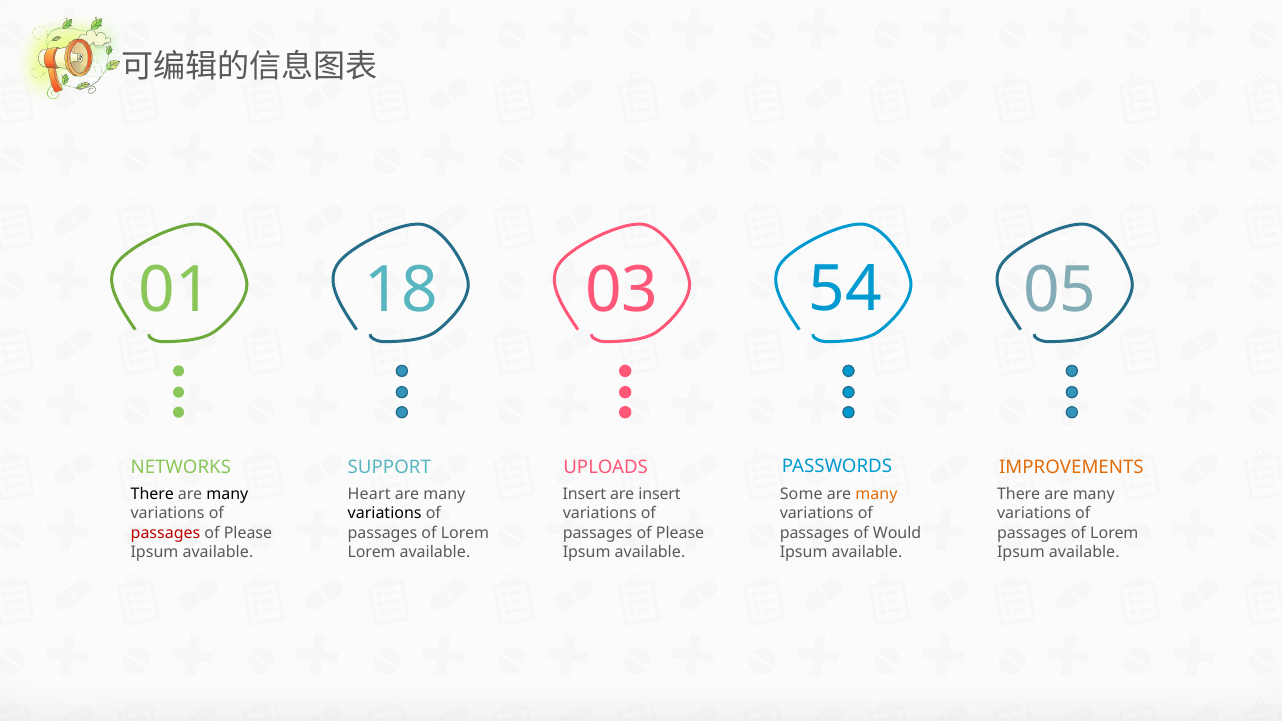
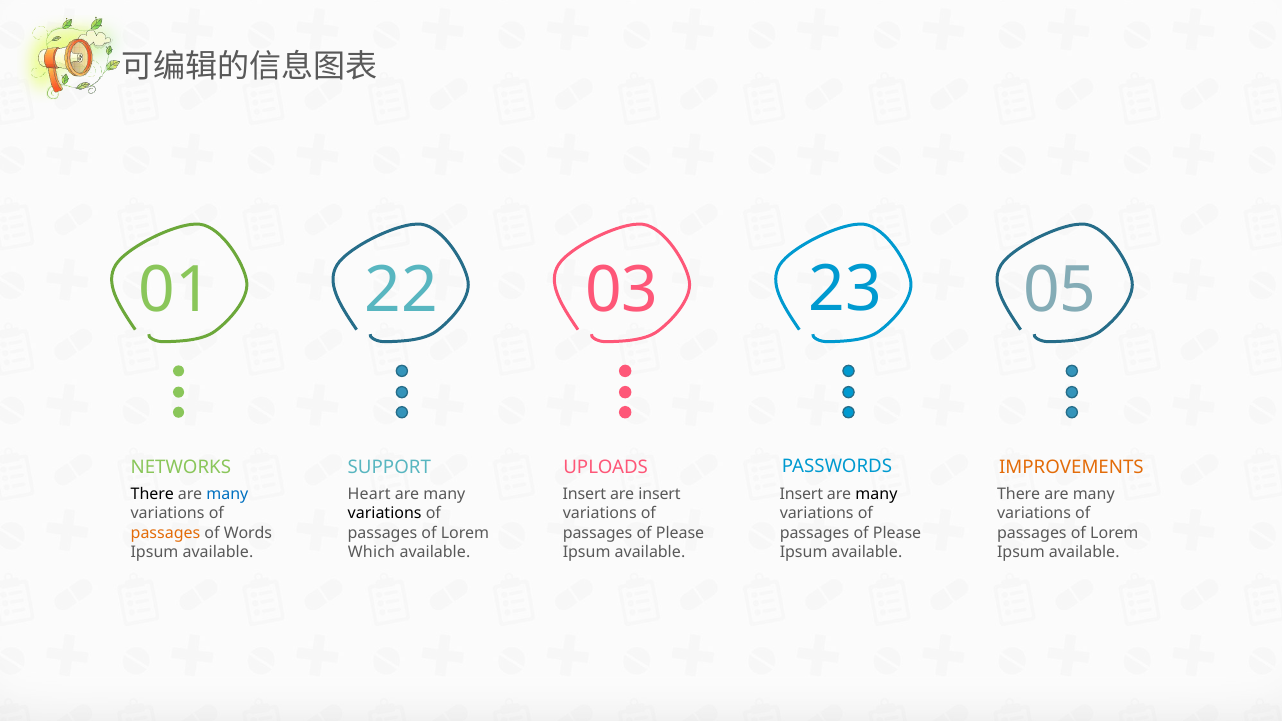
18: 18 -> 22
54: 54 -> 23
many at (227, 494) colour: black -> blue
Some at (801, 494): Some -> Insert
many at (876, 494) colour: orange -> black
passages at (165, 533) colour: red -> orange
Please at (248, 533): Please -> Words
Would at (897, 533): Would -> Please
Lorem at (372, 552): Lorem -> Which
